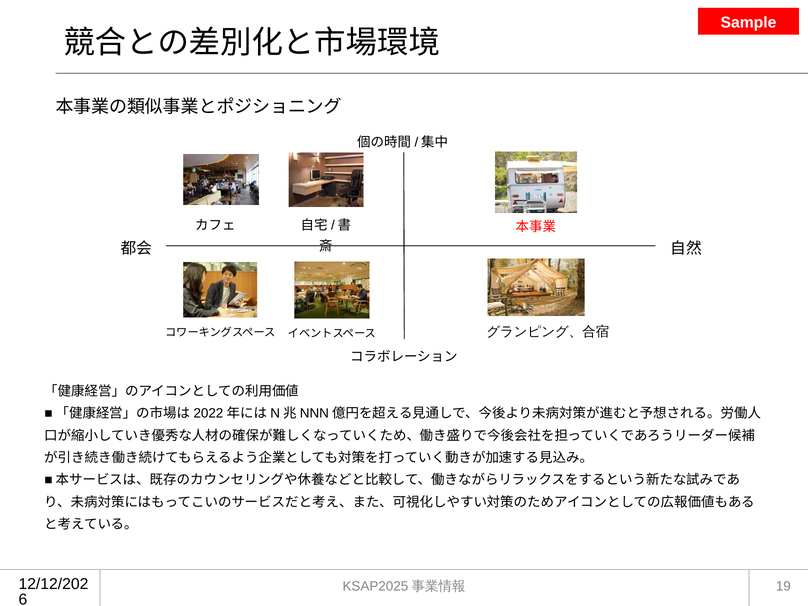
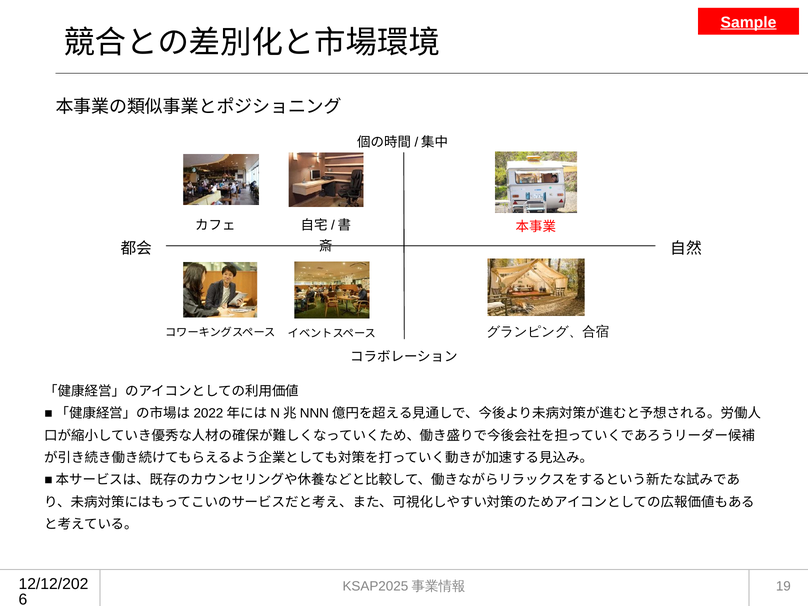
Sample underline: none -> present
